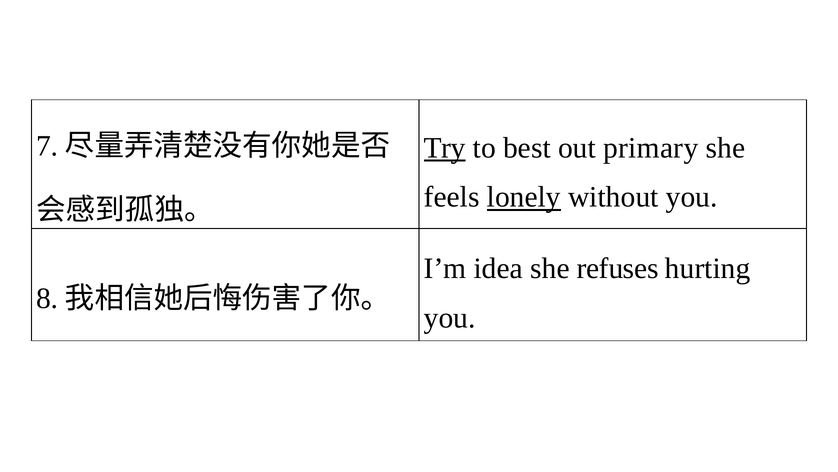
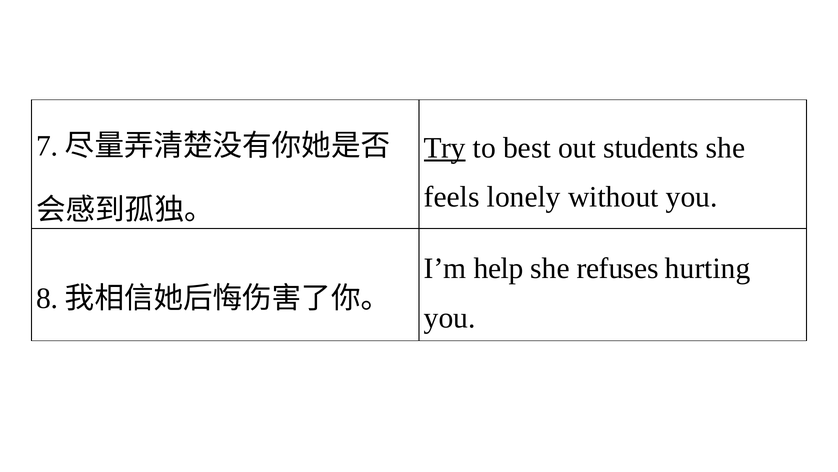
primary: primary -> students
lonely underline: present -> none
idea: idea -> help
